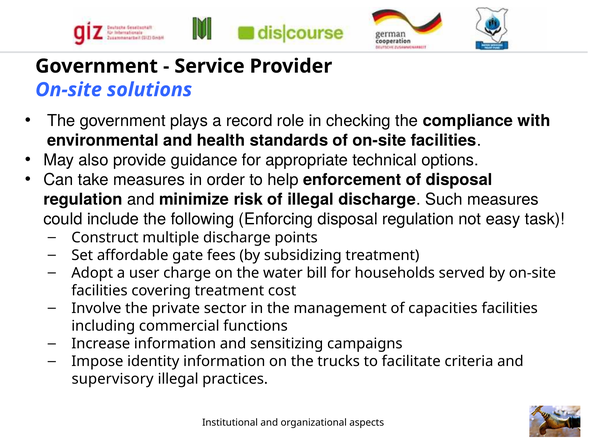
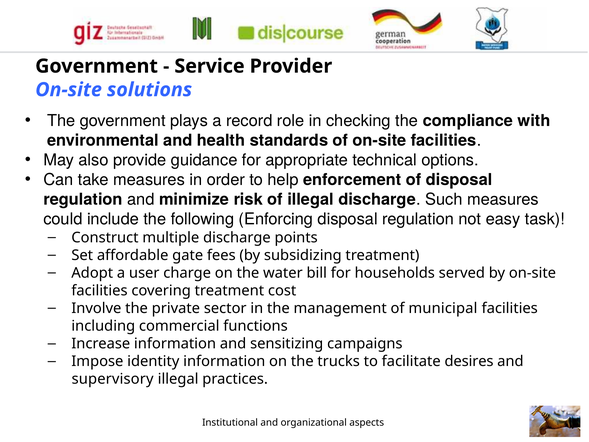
capacities: capacities -> municipal
criteria: criteria -> desires
